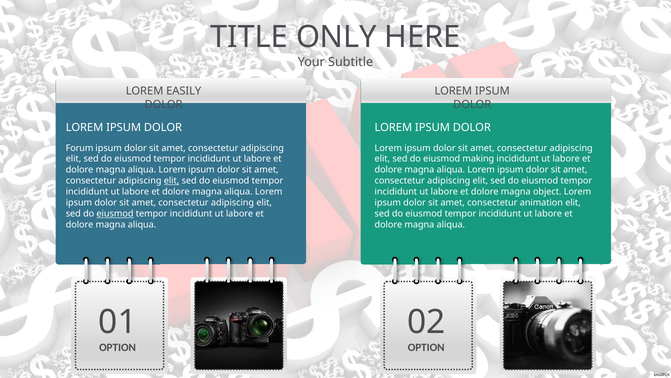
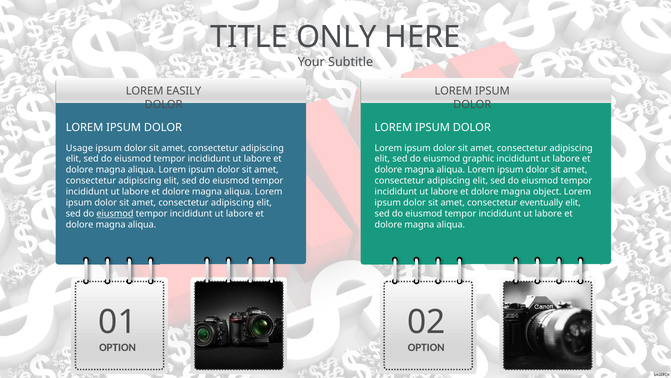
Forum: Forum -> Usage
making: making -> graphic
elit at (172, 181) underline: present -> none
animation: animation -> eventually
